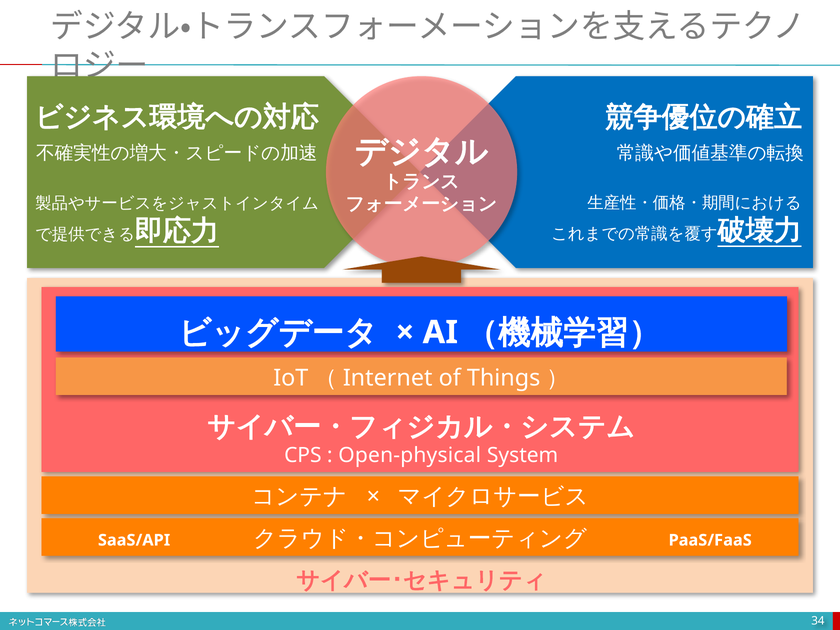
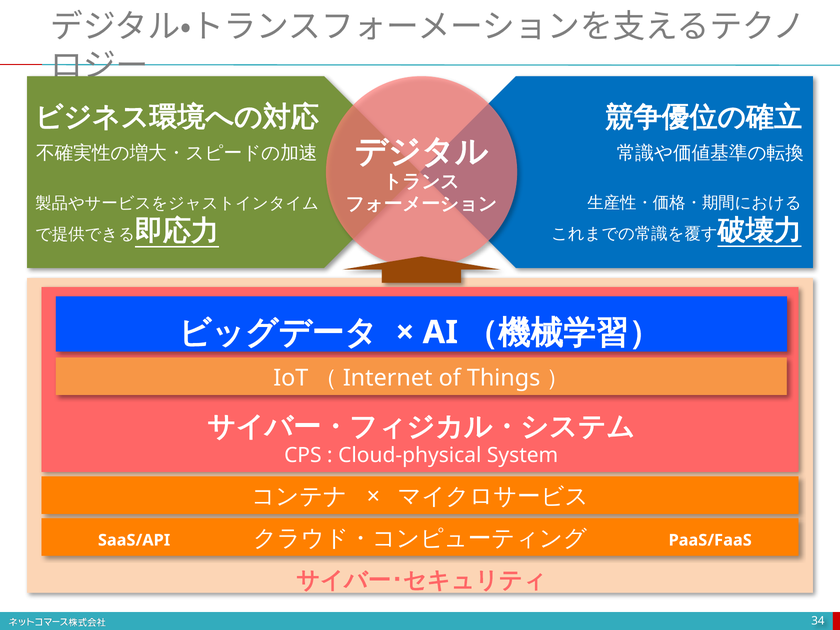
Open-physical: Open-physical -> Cloud-physical
